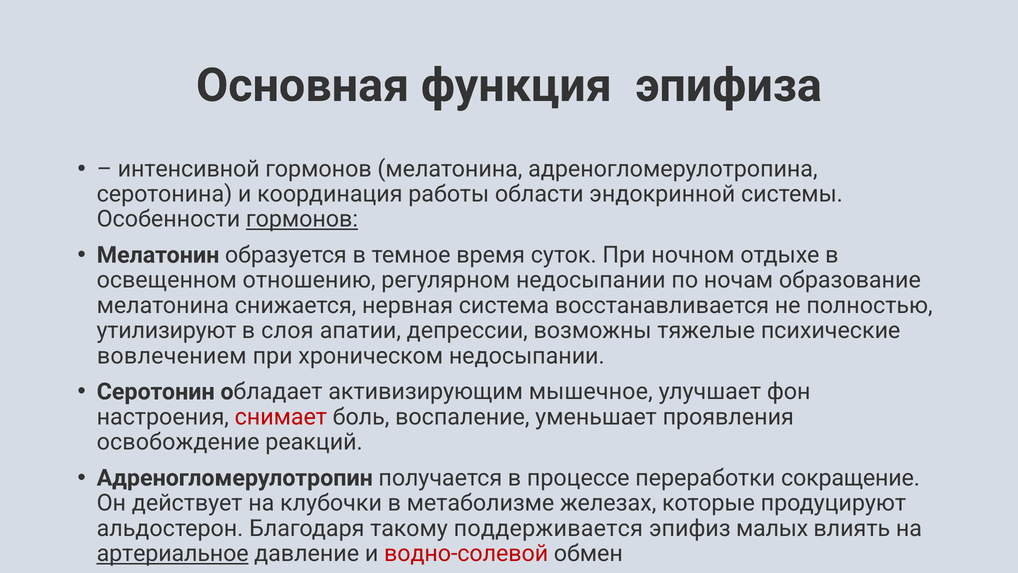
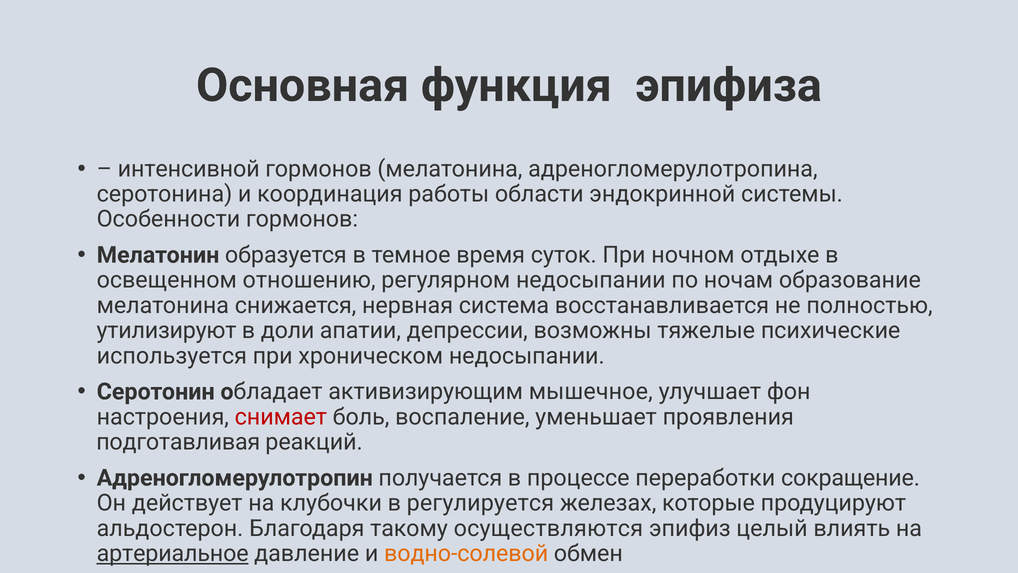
гормонов at (302, 219) underline: present -> none
слоя: слоя -> доли
вовлечением: вовлечением -> используется
освобождение: освобождение -> подготавливая
метаболизме: метаболизме -> регулируется
поддерживается: поддерживается -> осуществляются
малых: малых -> целый
водно-солевой colour: red -> orange
